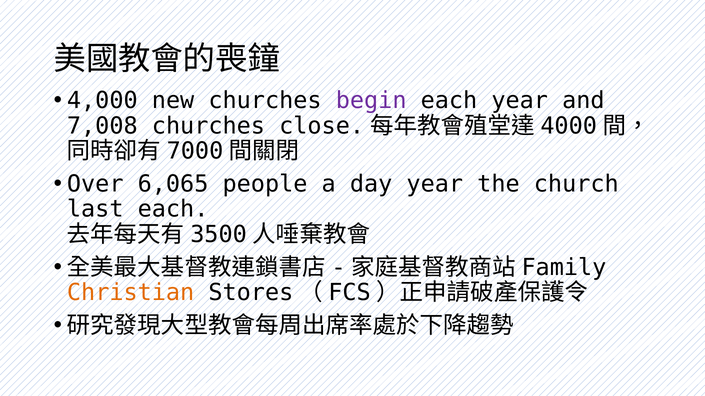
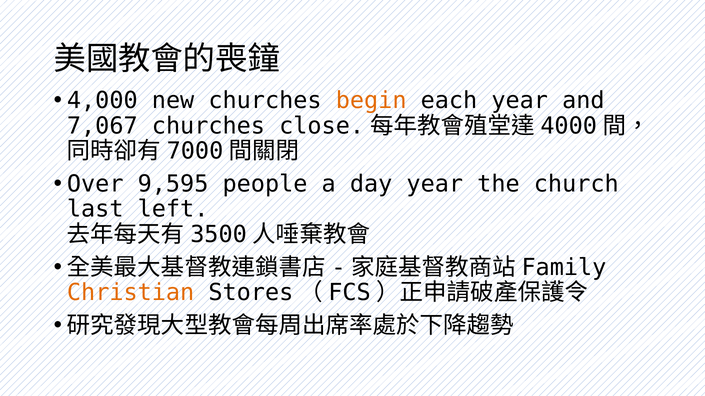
begin colour: purple -> orange
7,008: 7,008 -> 7,067
6,065: 6,065 -> 9,595
last each: each -> left
